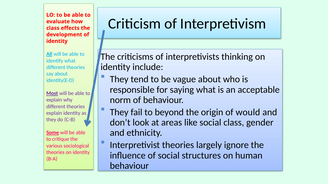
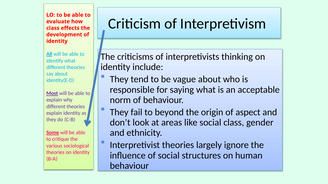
would: would -> aspect
